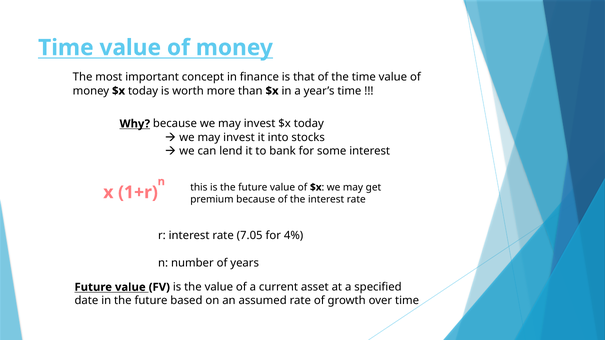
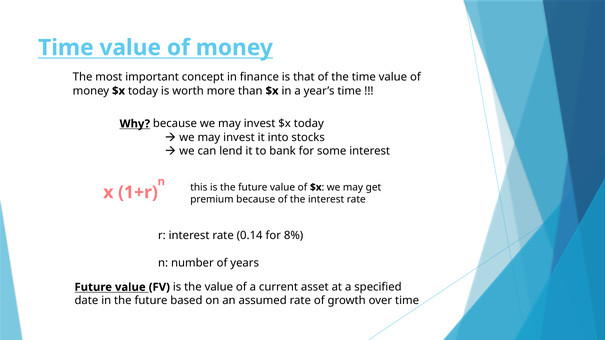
7.05: 7.05 -> 0.14
4%: 4% -> 8%
